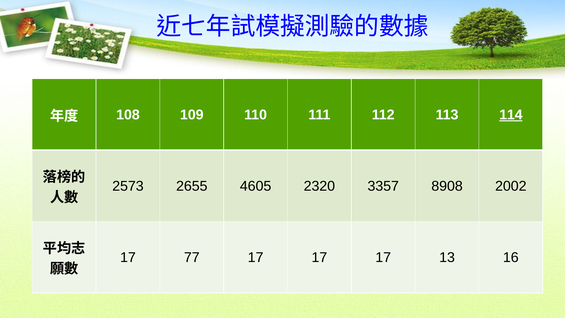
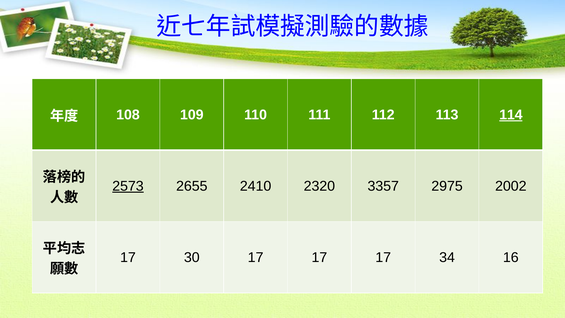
2573 underline: none -> present
4605: 4605 -> 2410
8908: 8908 -> 2975
77: 77 -> 30
13: 13 -> 34
